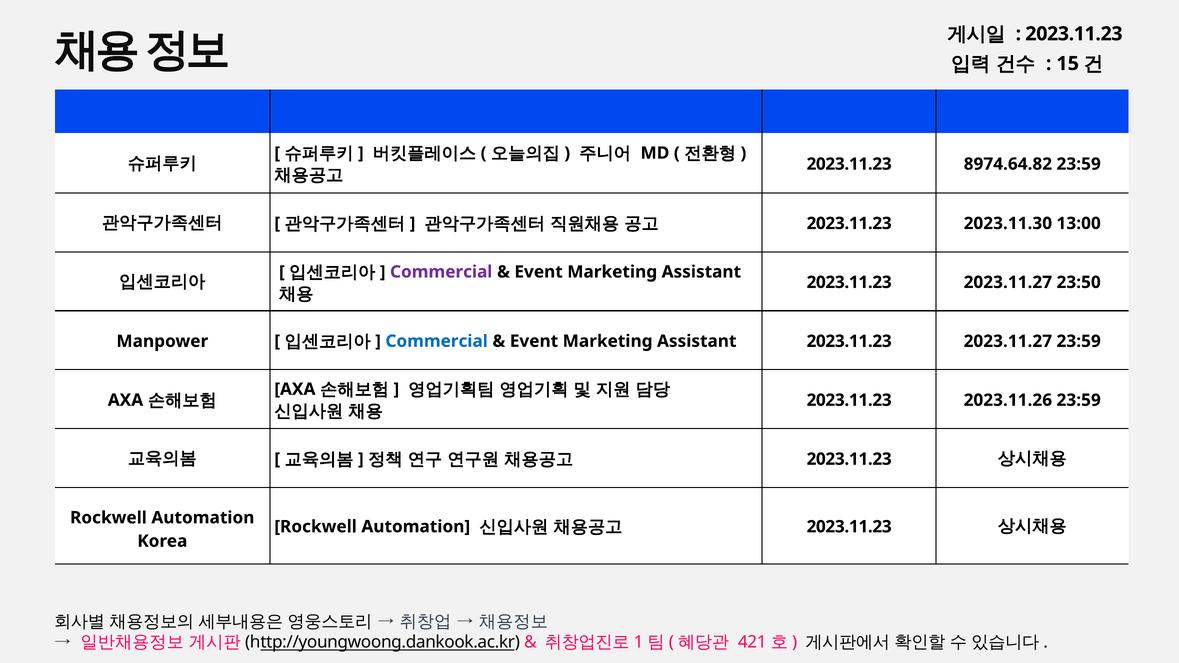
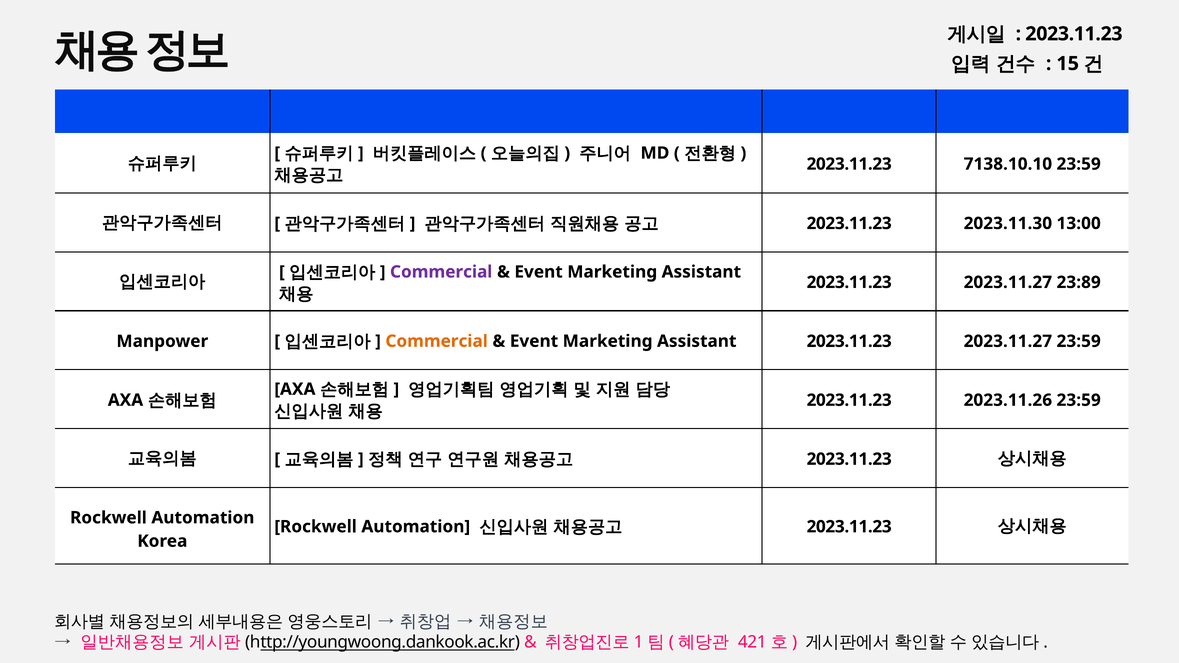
8974.64.82: 8974.64.82 -> 7138.10.10
23:50: 23:50 -> 23:89
Commercial at (437, 341) colour: blue -> orange
